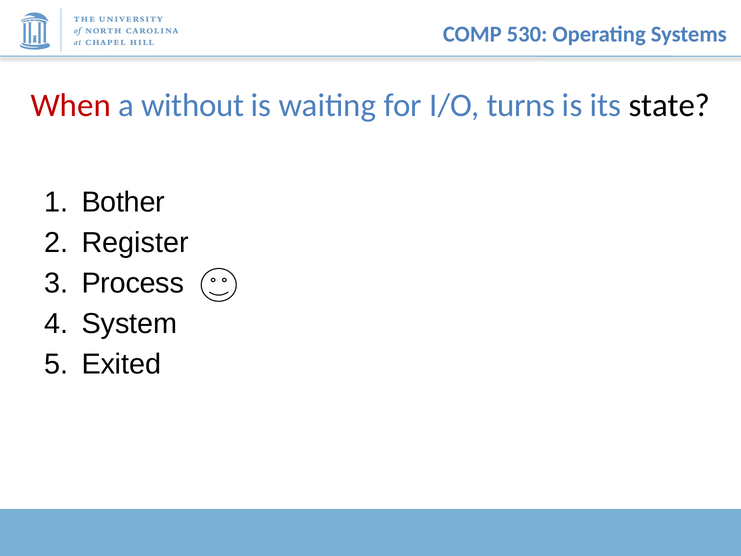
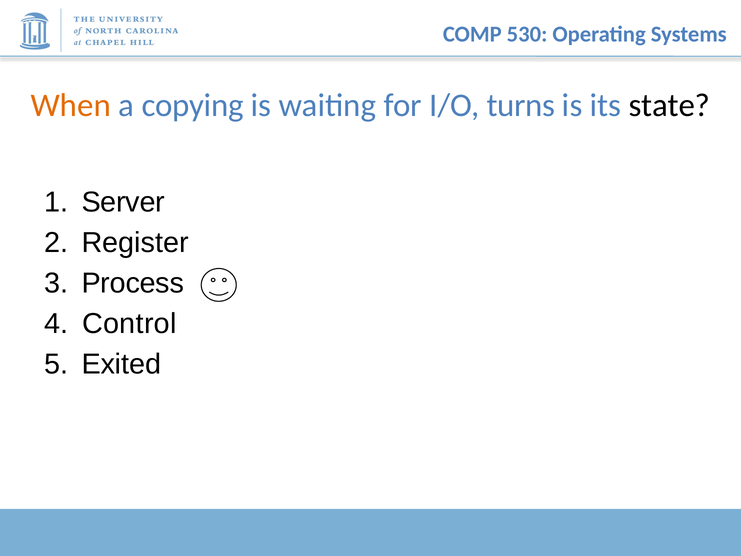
When colour: red -> orange
without: without -> copying
Bother: Bother -> Server
System: System -> Control
